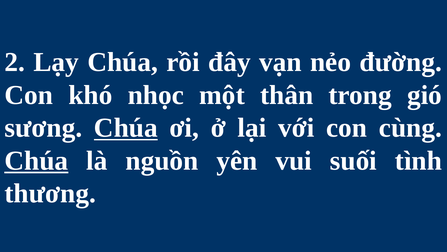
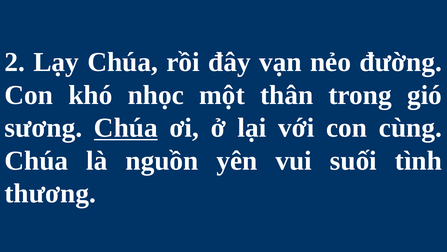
Chúa at (36, 160) underline: present -> none
